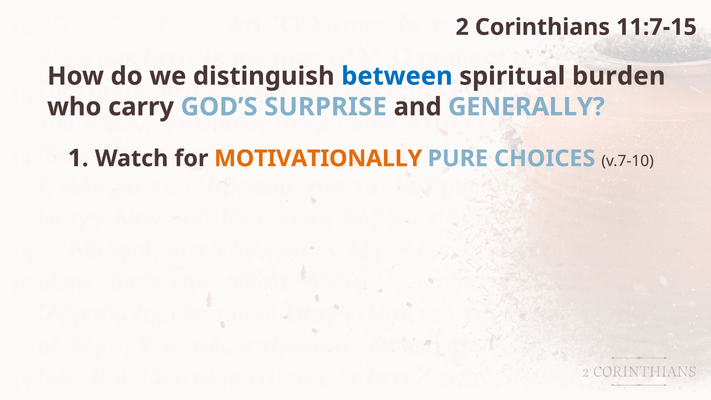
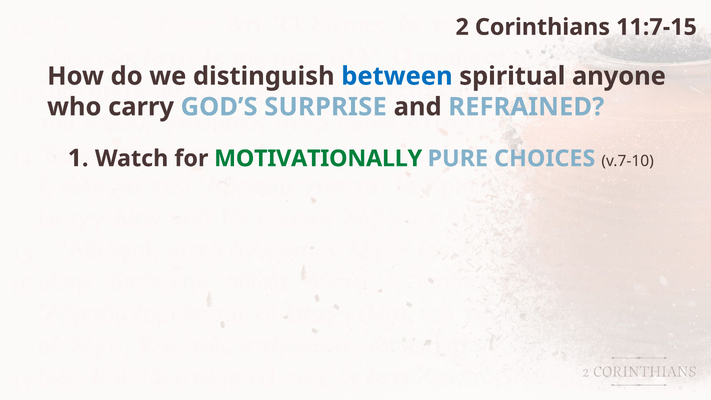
burden: burden -> anyone
GENERALLY: GENERALLY -> REFRAINED
MOTIVATIONALLY colour: orange -> green
